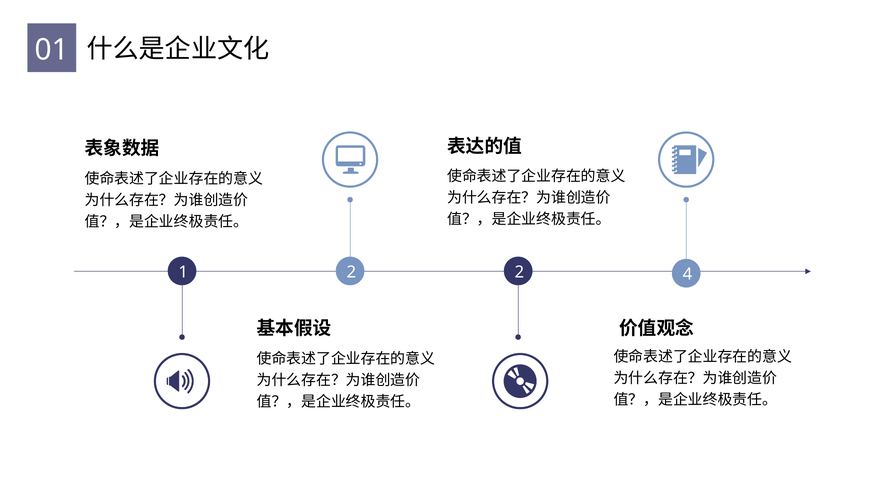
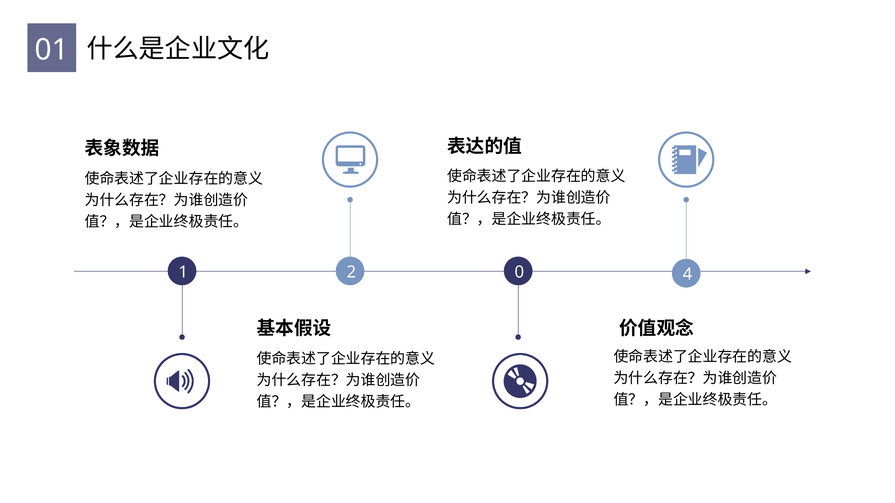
2 2: 2 -> 0
